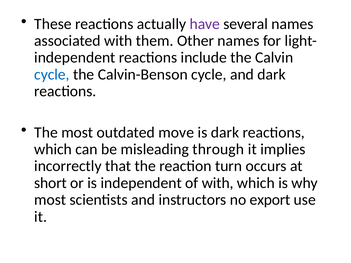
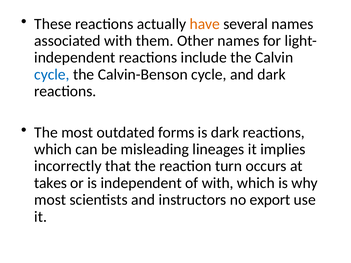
have colour: purple -> orange
move: move -> forms
through: through -> lineages
short: short -> takes
